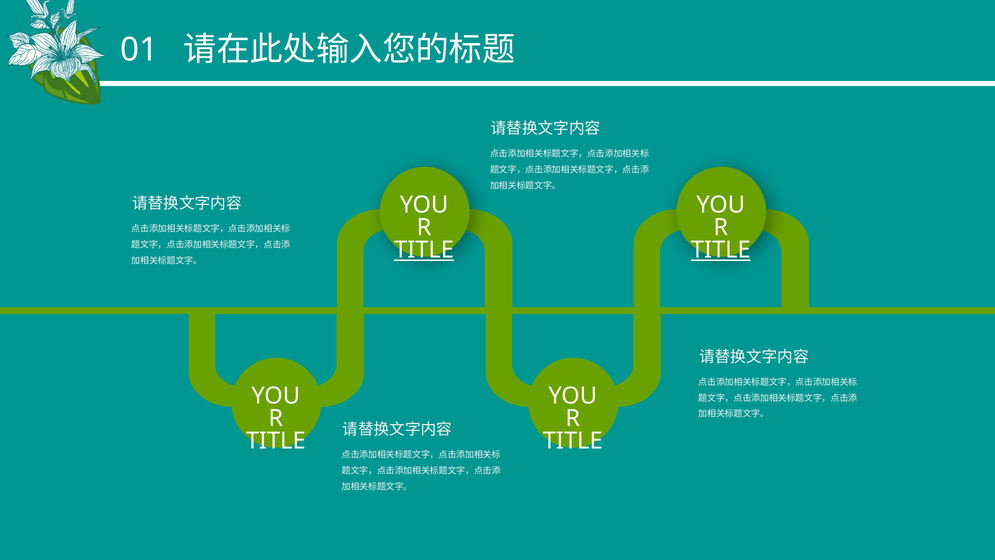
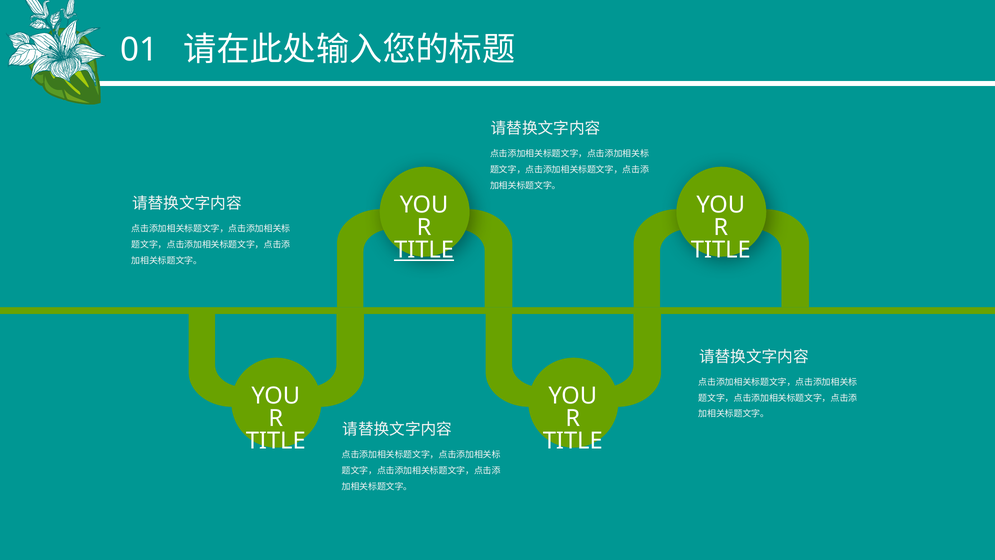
TITLE at (721, 250) underline: present -> none
